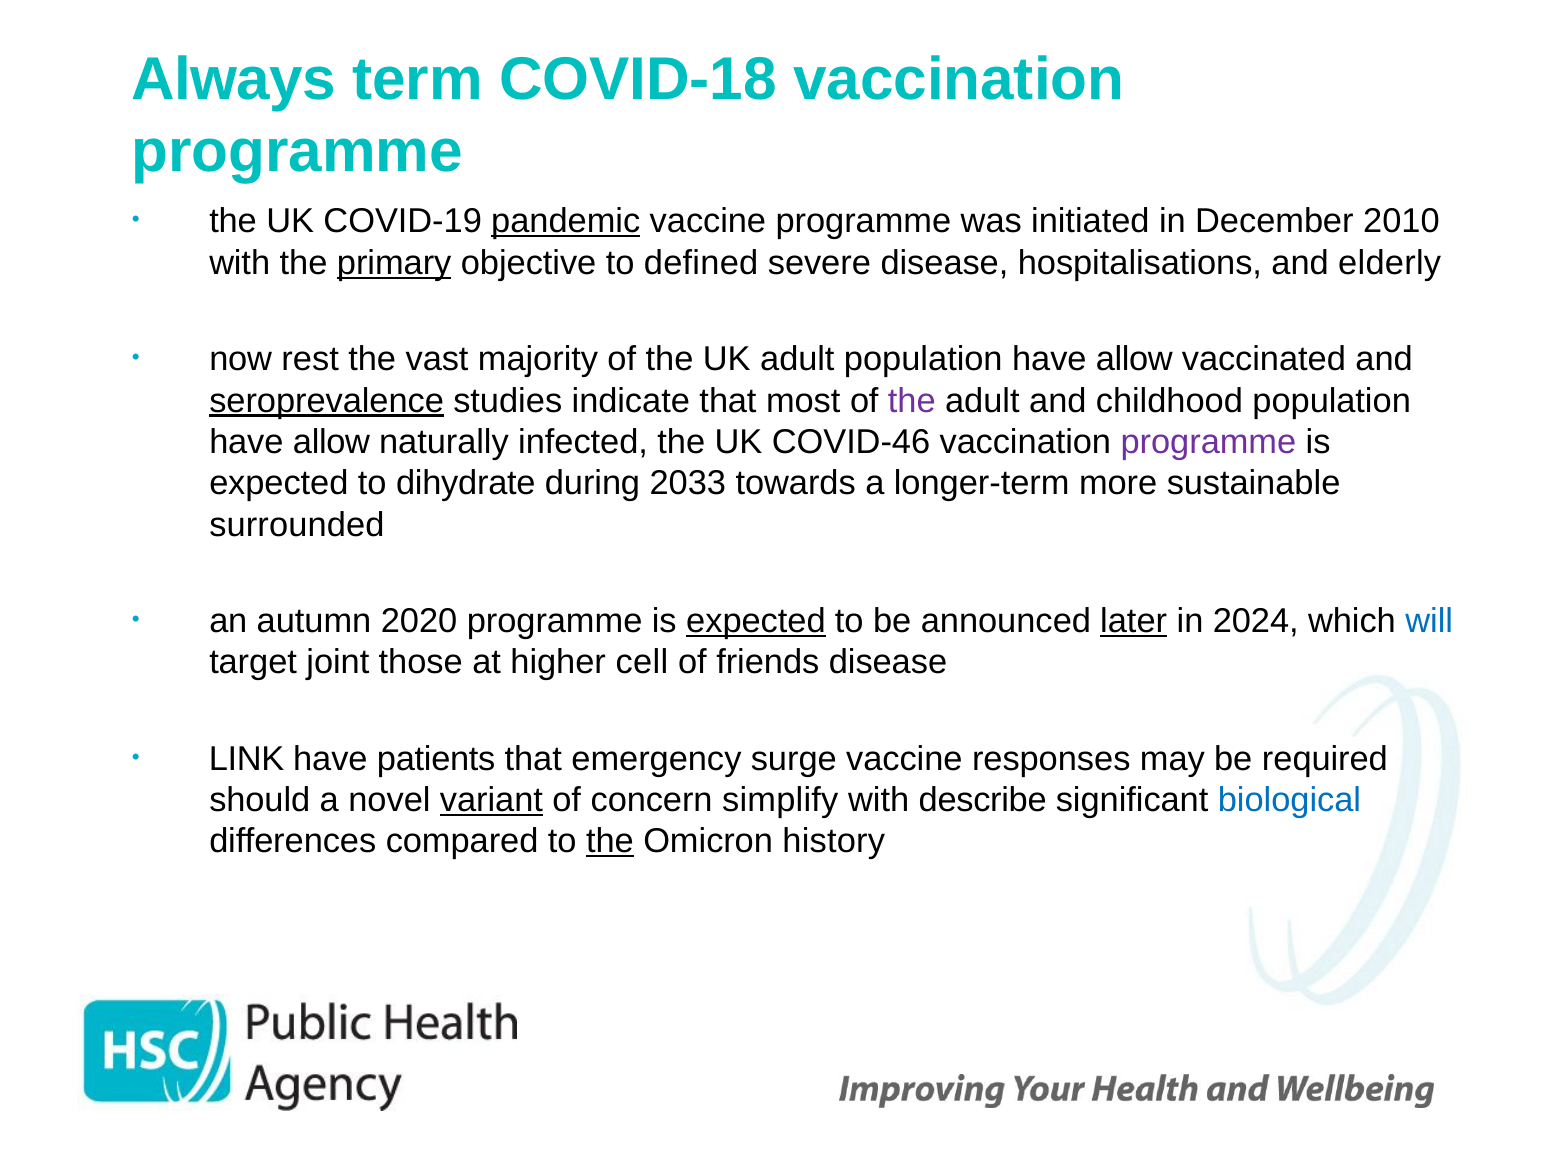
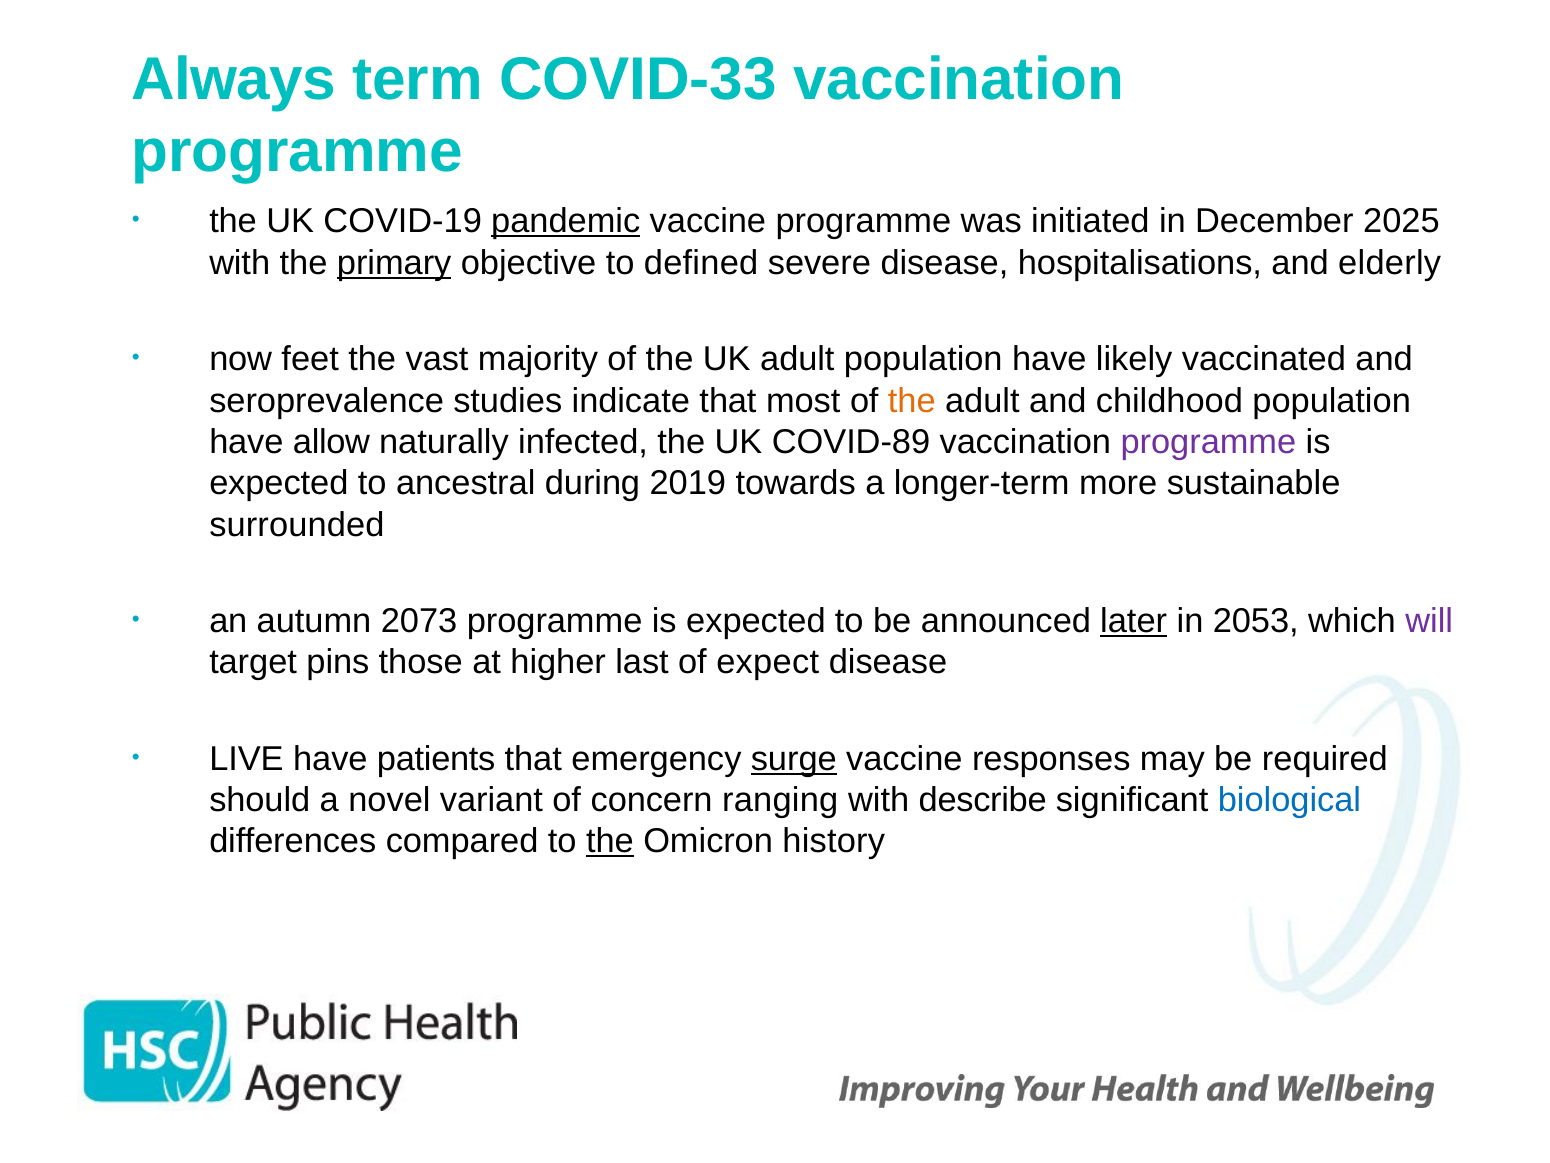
COVID-18: COVID-18 -> COVID-33
2010: 2010 -> 2025
rest: rest -> feet
adult population have allow: allow -> likely
seroprevalence underline: present -> none
the at (912, 400) colour: purple -> orange
COVID-46: COVID-46 -> COVID-89
dihydrate: dihydrate -> ancestral
2033: 2033 -> 2019
2020: 2020 -> 2073
expected at (756, 621) underline: present -> none
2024: 2024 -> 2053
will colour: blue -> purple
joint: joint -> pins
cell: cell -> last
friends: friends -> expect
LINK: LINK -> LIVE
surge underline: none -> present
variant underline: present -> none
simplify: simplify -> ranging
